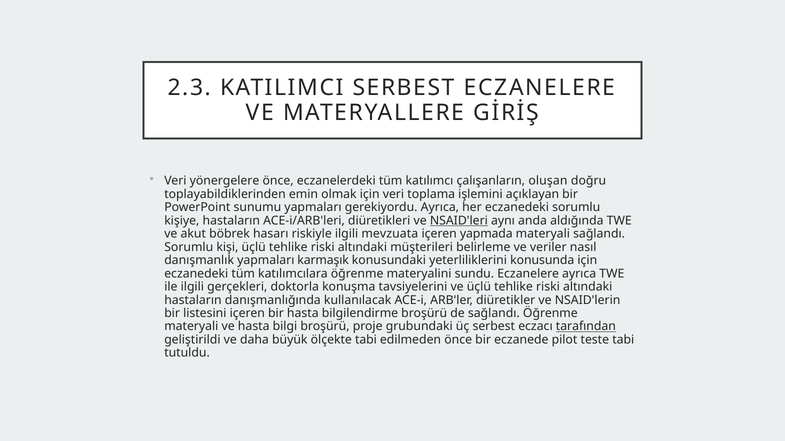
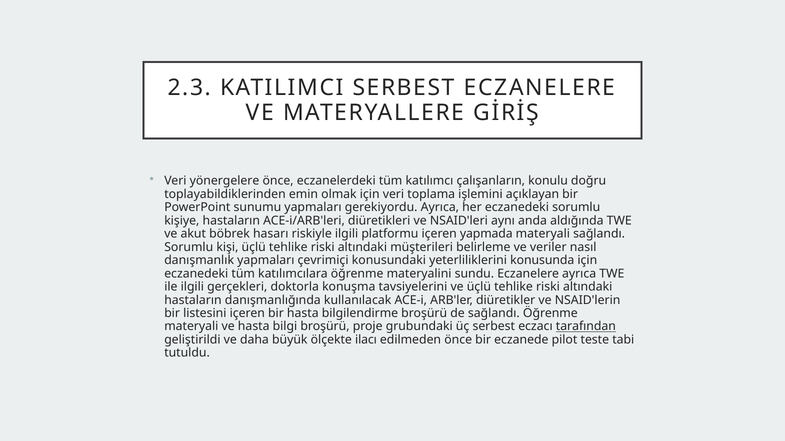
oluşan: oluşan -> konulu
NSAID'leri underline: present -> none
mevzuata: mevzuata -> platformu
karmaşık: karmaşık -> çevrimiçi
ölçekte tabi: tabi -> ilacı
